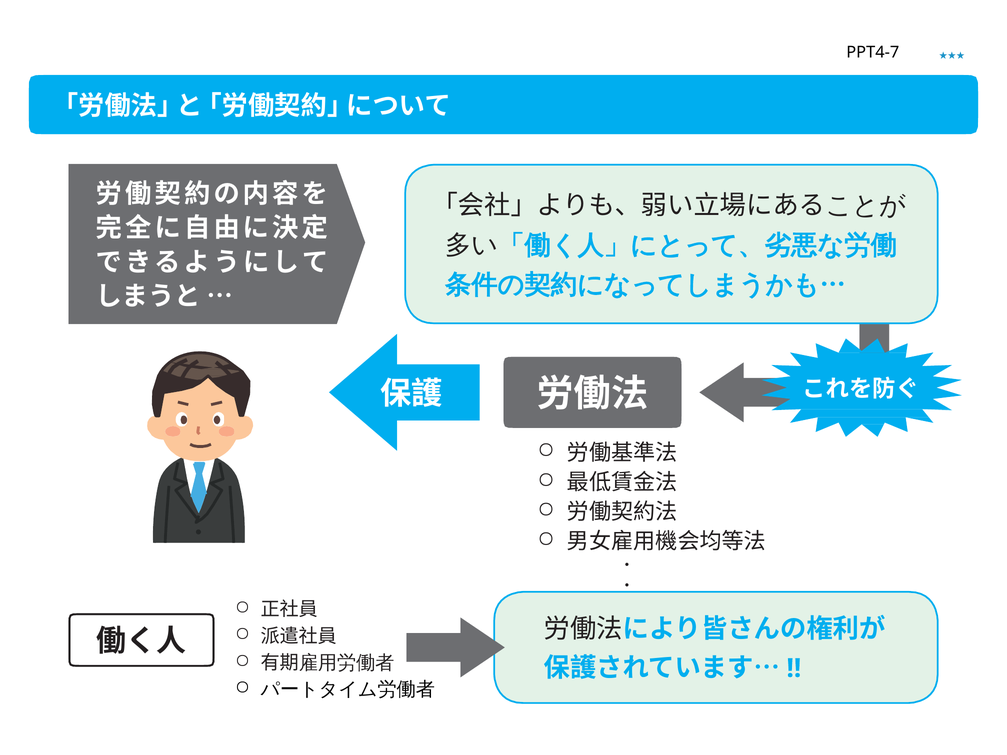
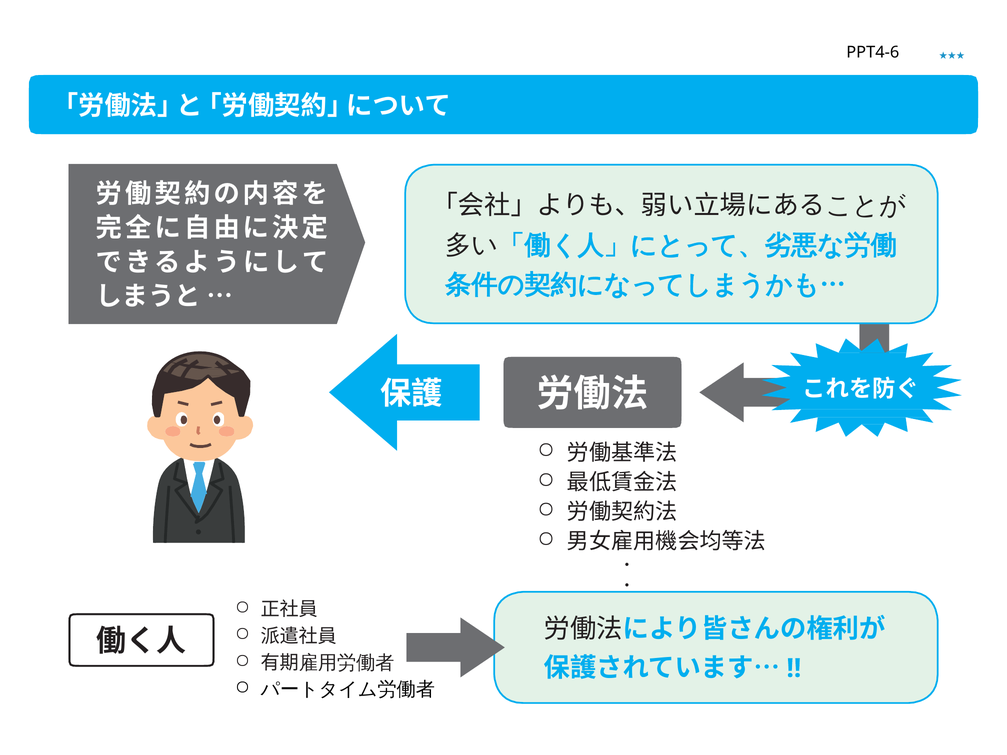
PPT4-7: PPT4-7 -> PPT4-6
